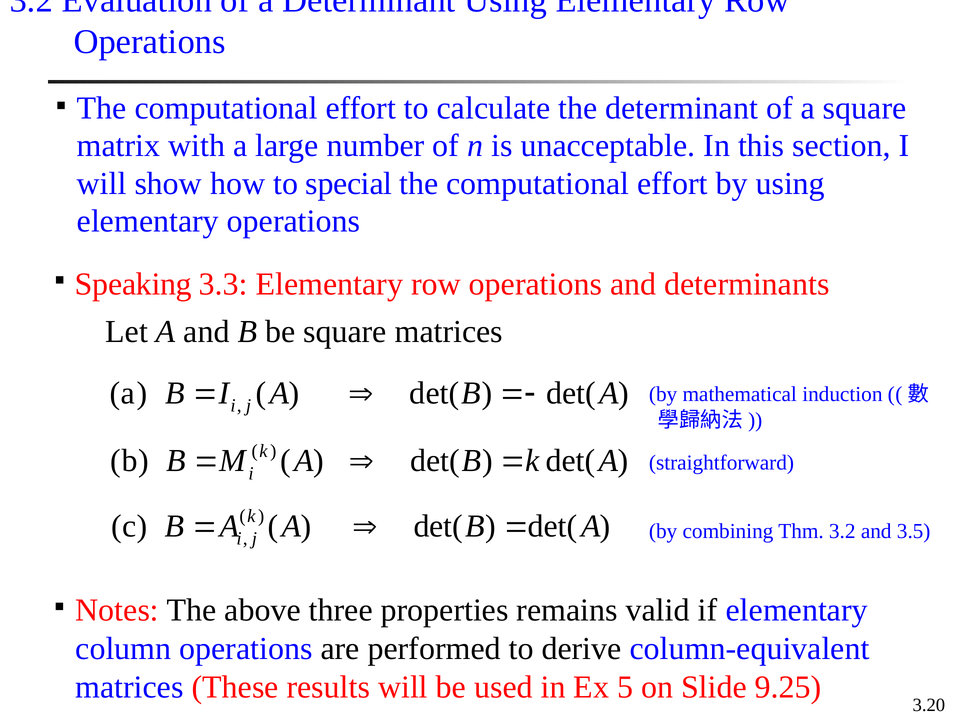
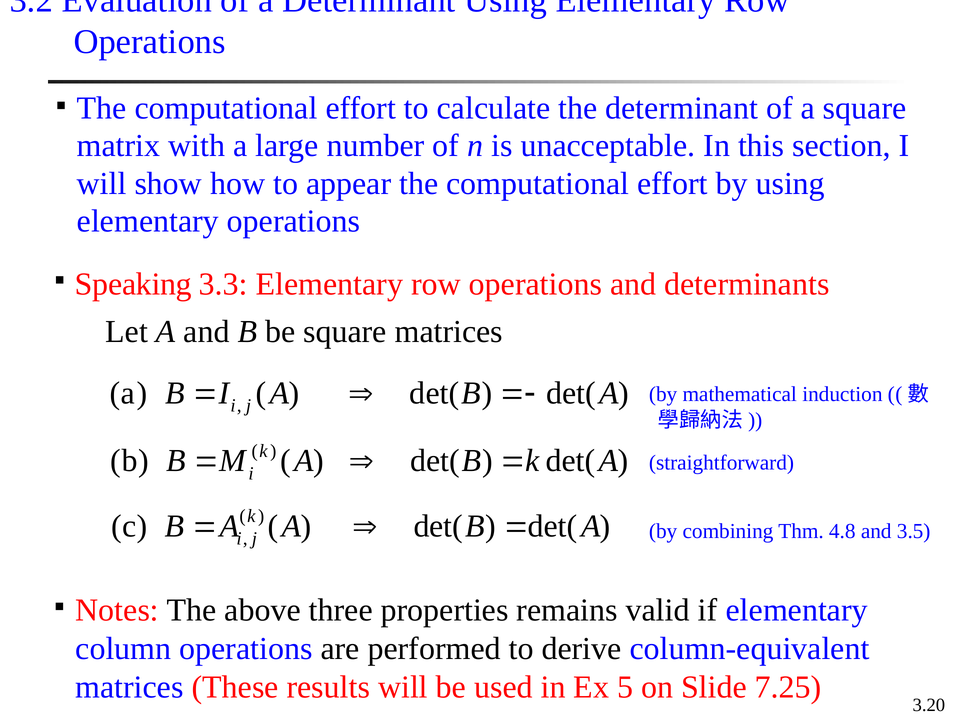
special: special -> appear
Thm 3.2: 3.2 -> 4.8
9.25: 9.25 -> 7.25
